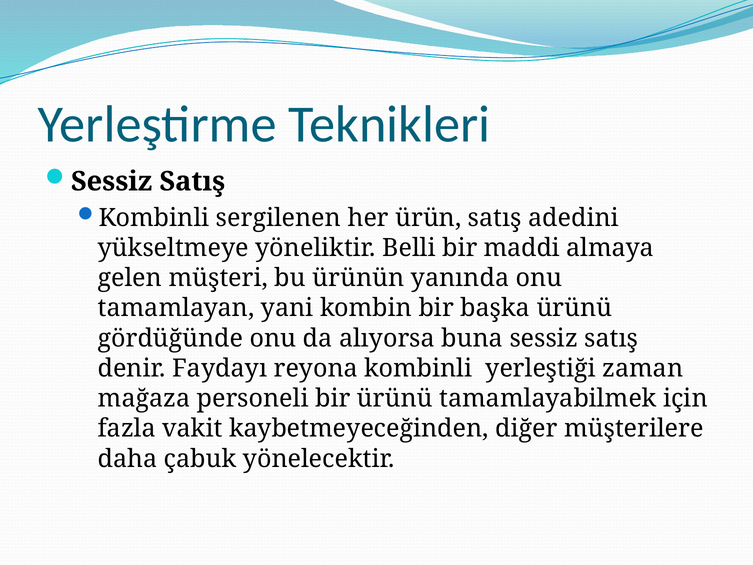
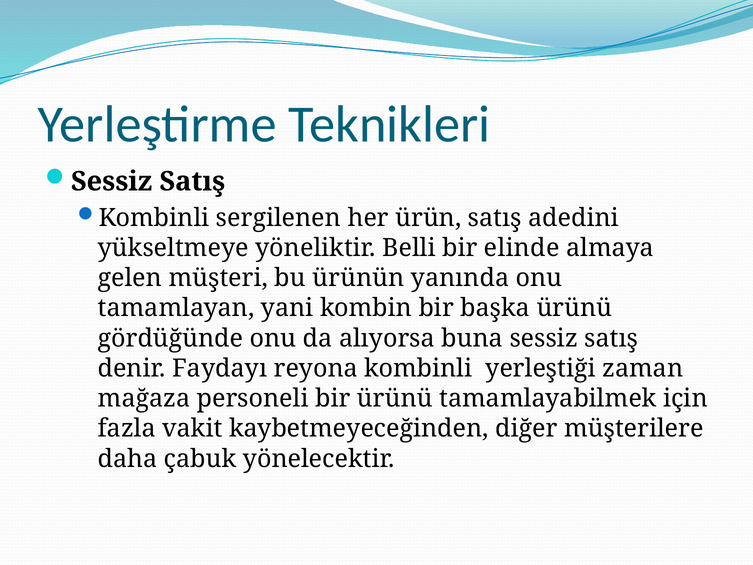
maddi: maddi -> elinde
